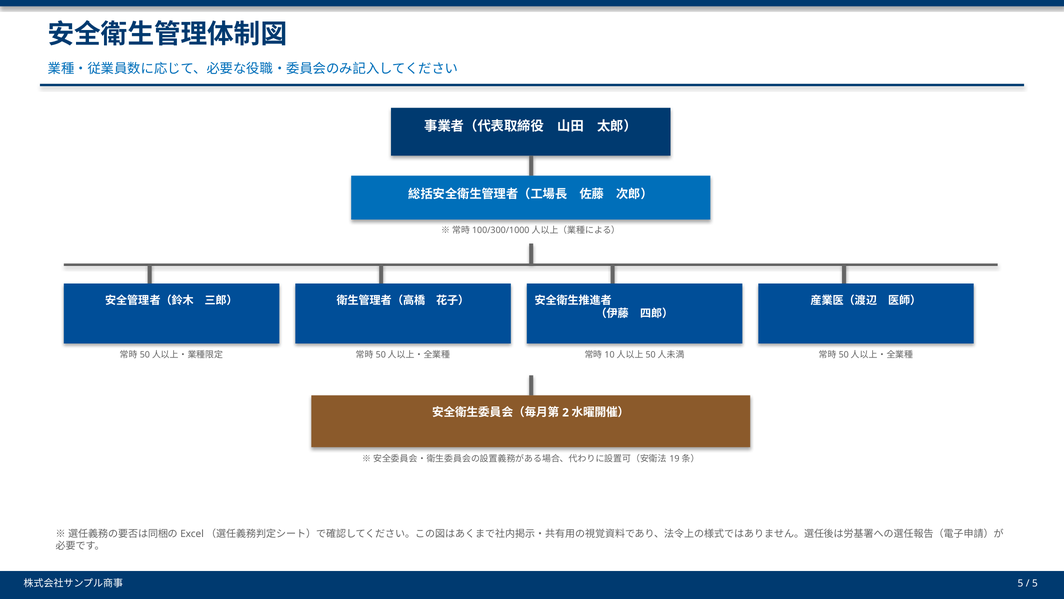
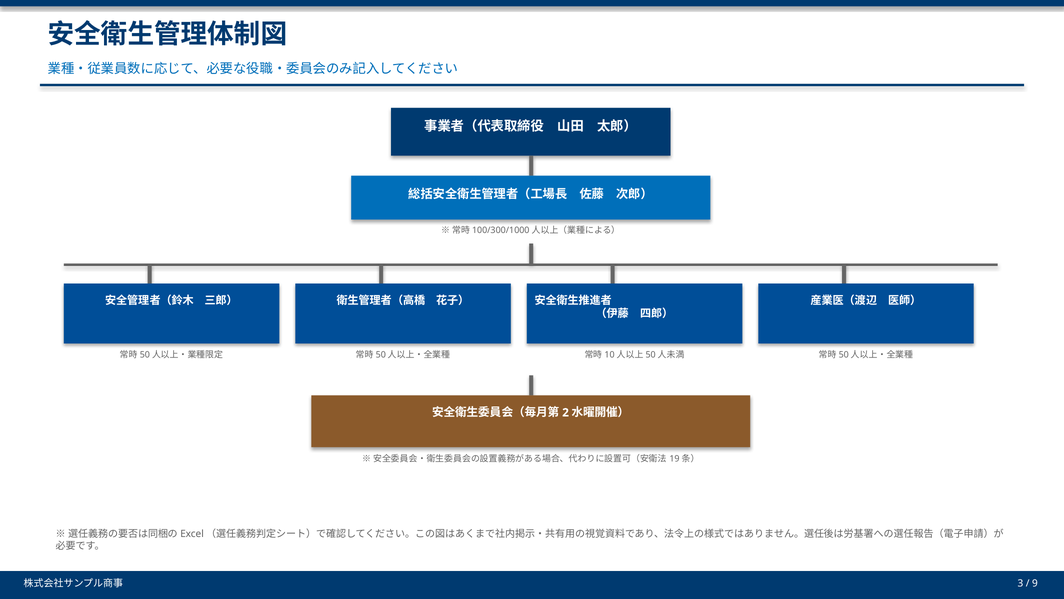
5 at (1020, 583): 5 -> 3
5 at (1035, 583): 5 -> 9
